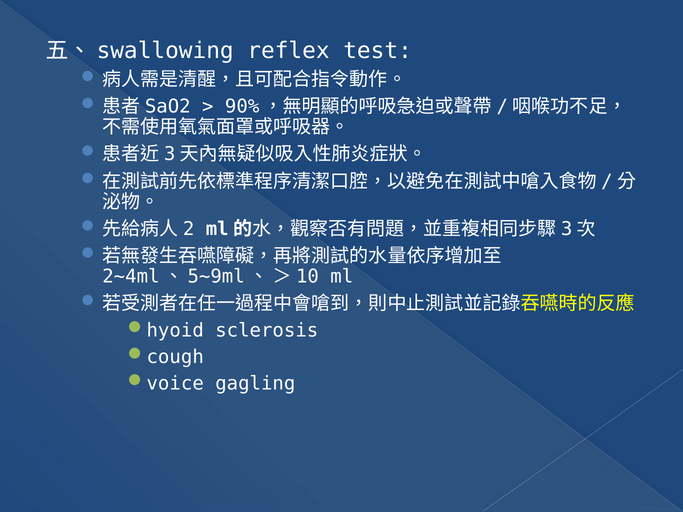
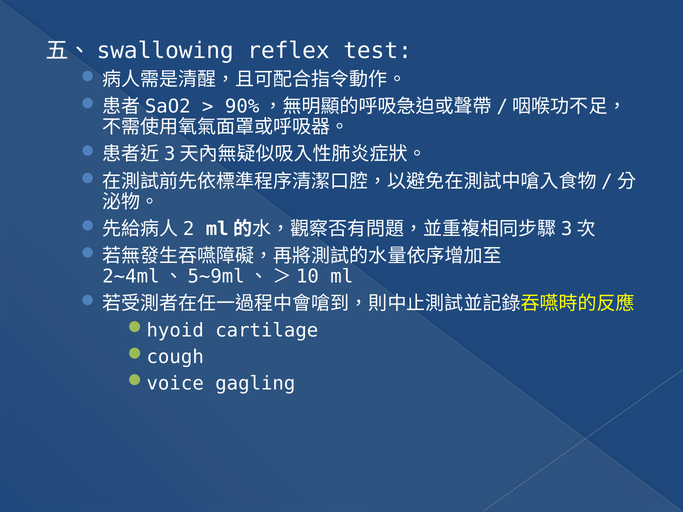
sclerosis: sclerosis -> cartilage
